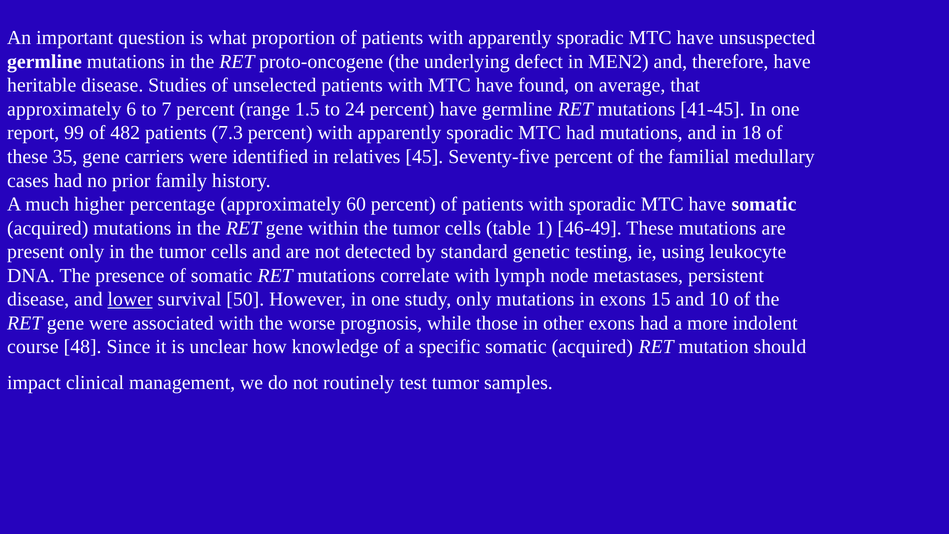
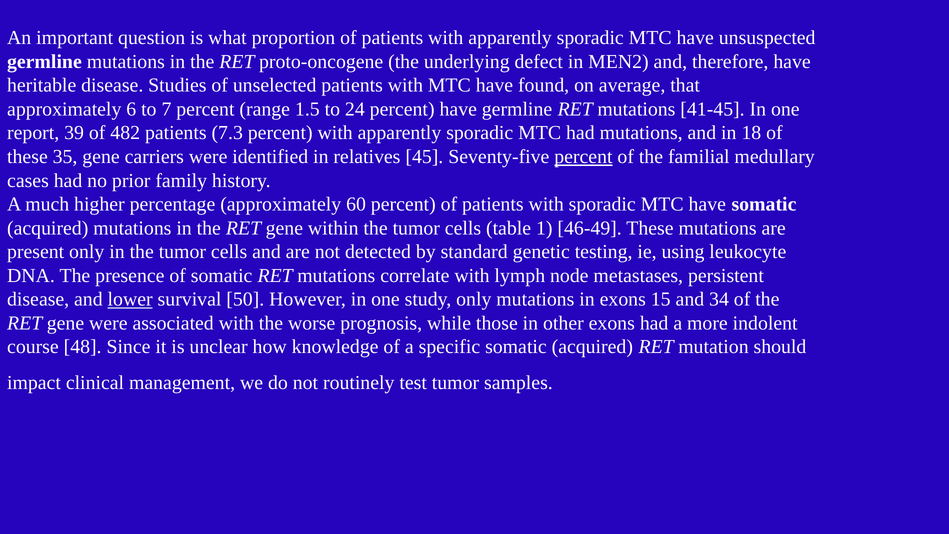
99: 99 -> 39
percent at (583, 157) underline: none -> present
10: 10 -> 34
